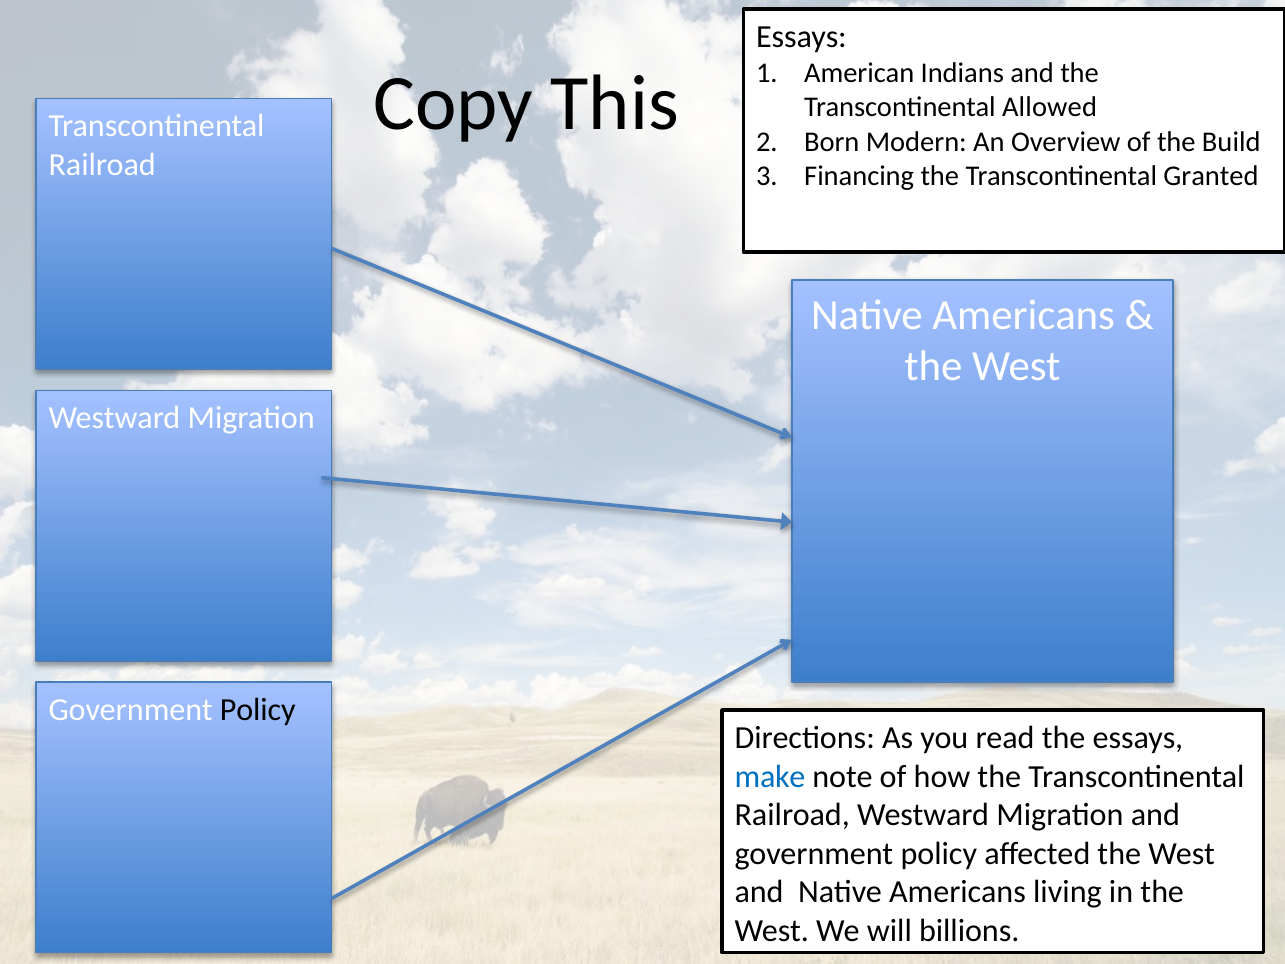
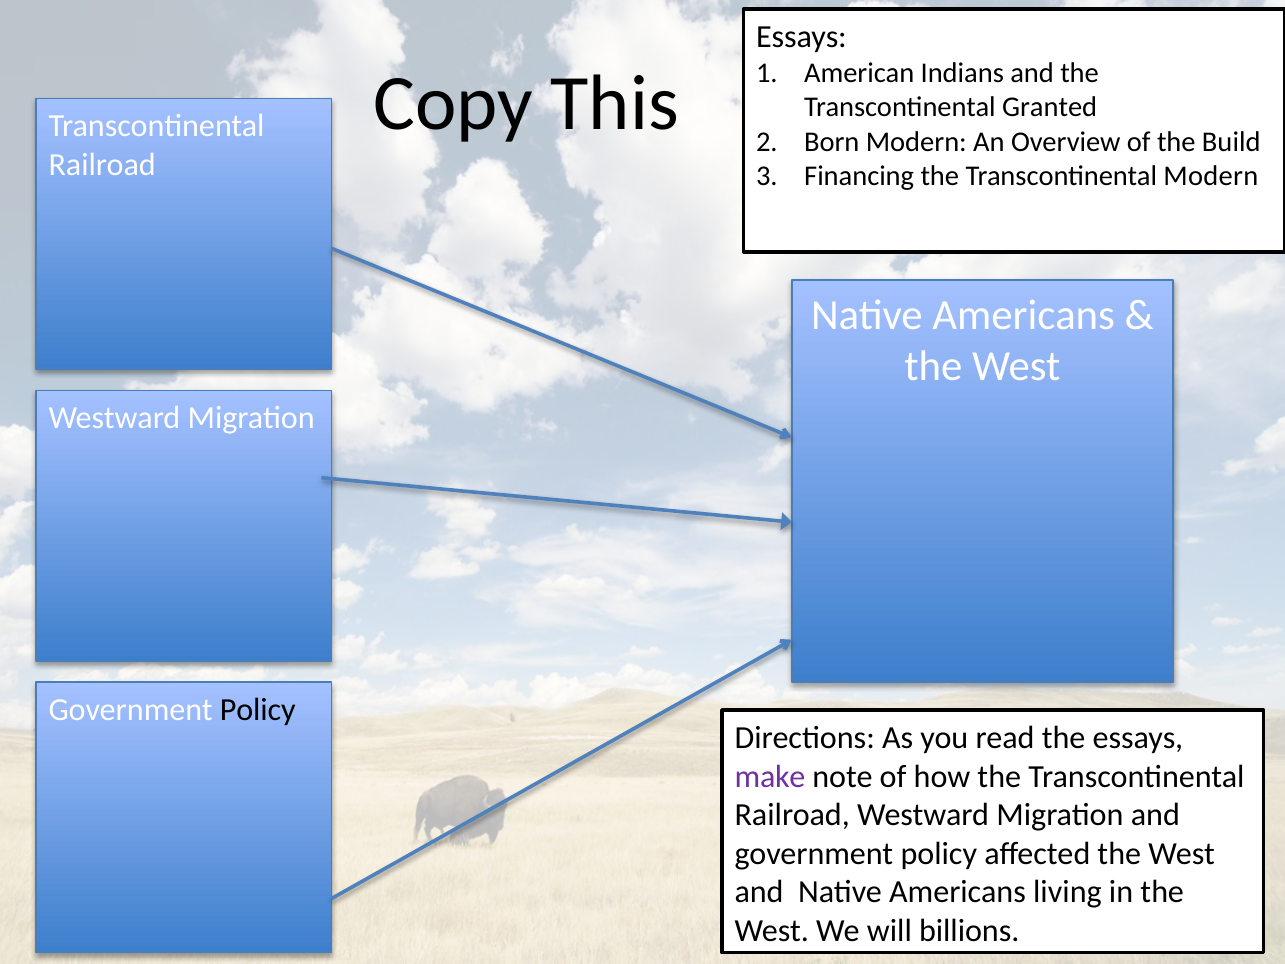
Allowed: Allowed -> Granted
Transcontinental Granted: Granted -> Modern
make colour: blue -> purple
